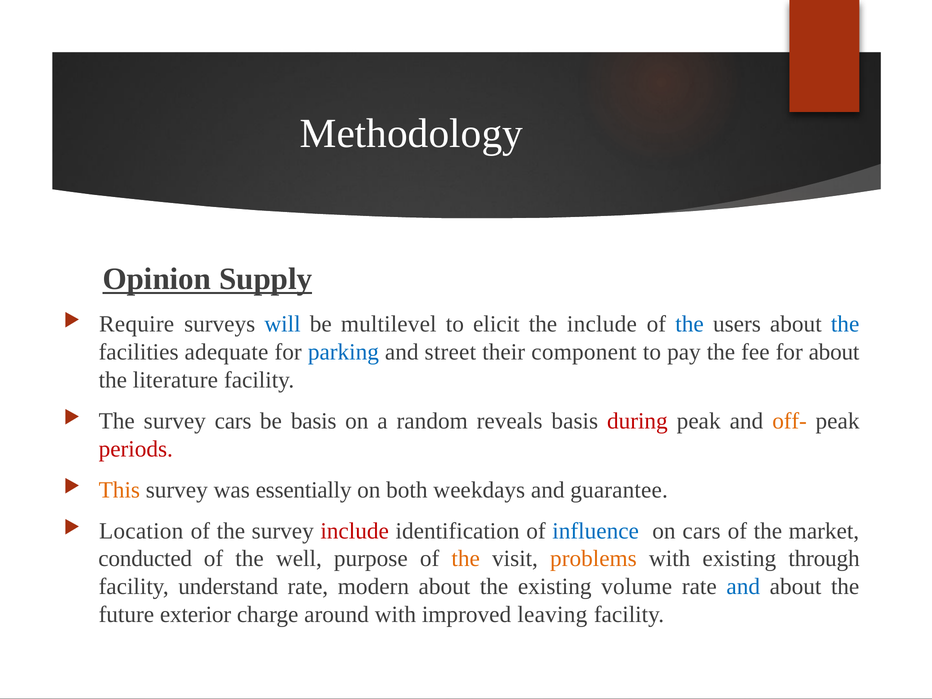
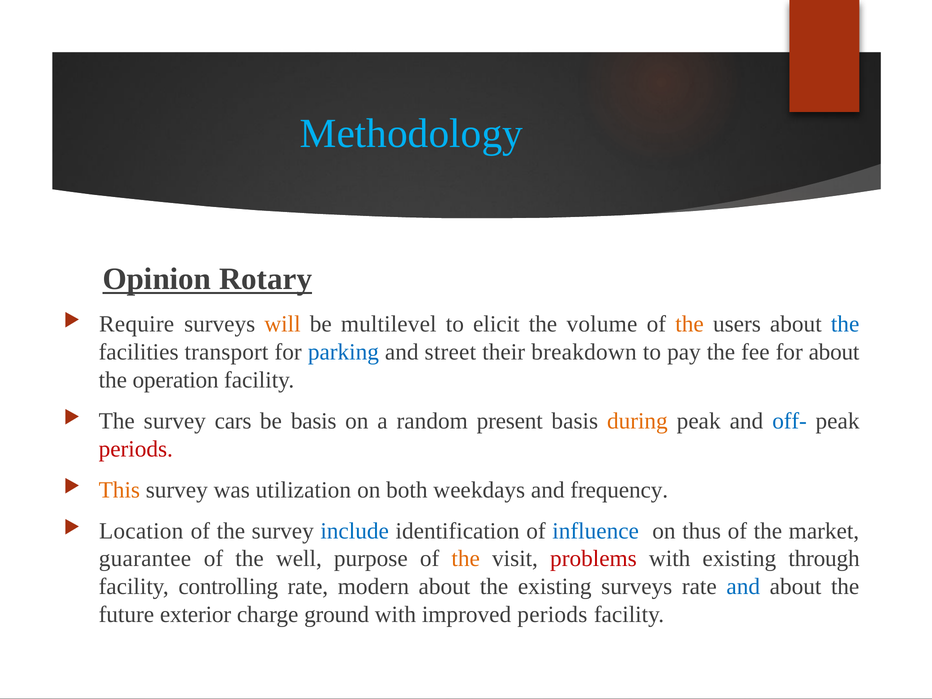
Methodology colour: white -> light blue
Supply: Supply -> Rotary
will colour: blue -> orange
the include: include -> volume
the at (690, 324) colour: blue -> orange
adequate: adequate -> transport
component: component -> breakdown
literature: literature -> operation
reveals: reveals -> present
during colour: red -> orange
off- colour: orange -> blue
essentially: essentially -> utilization
guarantee: guarantee -> frequency
include at (355, 531) colour: red -> blue
on cars: cars -> thus
conducted: conducted -> guarantee
problems colour: orange -> red
understand: understand -> controlling
existing volume: volume -> surveys
around: around -> ground
improved leaving: leaving -> periods
